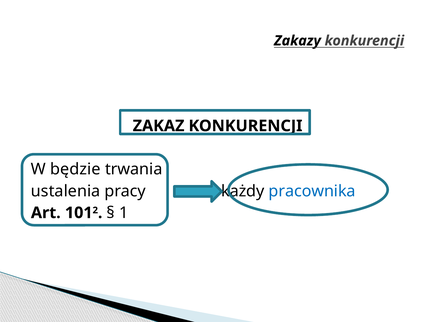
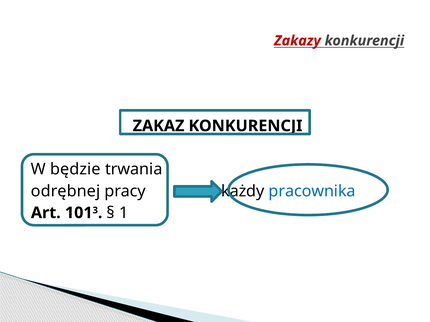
Zakazy colour: black -> red
ustalenia: ustalenia -> odrębnej
2: 2 -> 3
